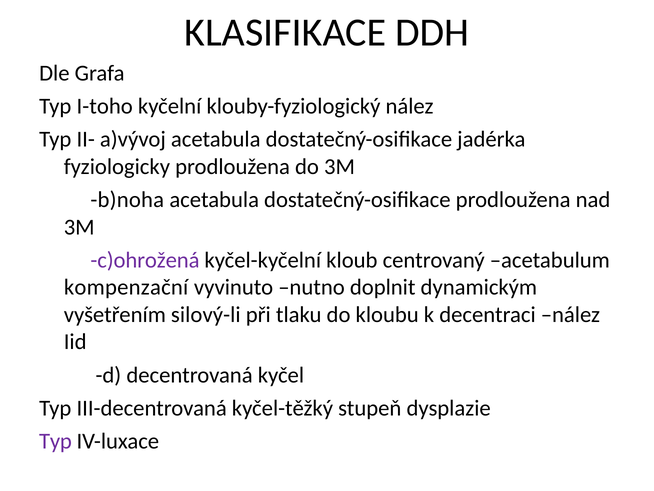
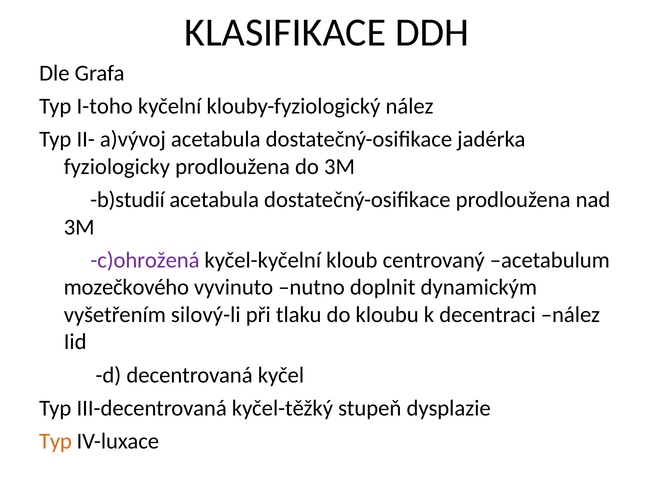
b)noha: b)noha -> b)studií
kompenzační: kompenzační -> mozečkového
Typ at (55, 441) colour: purple -> orange
